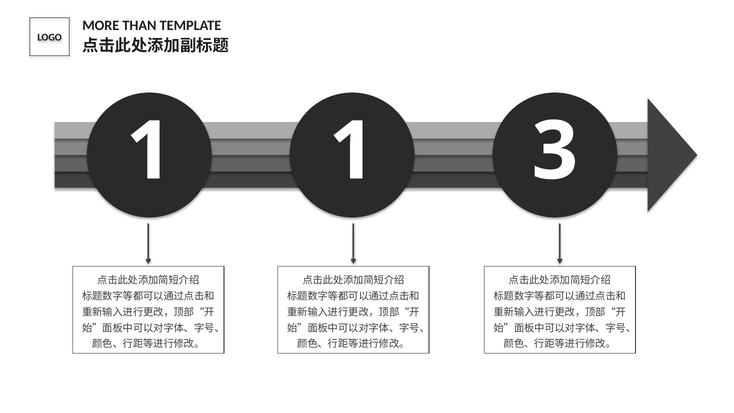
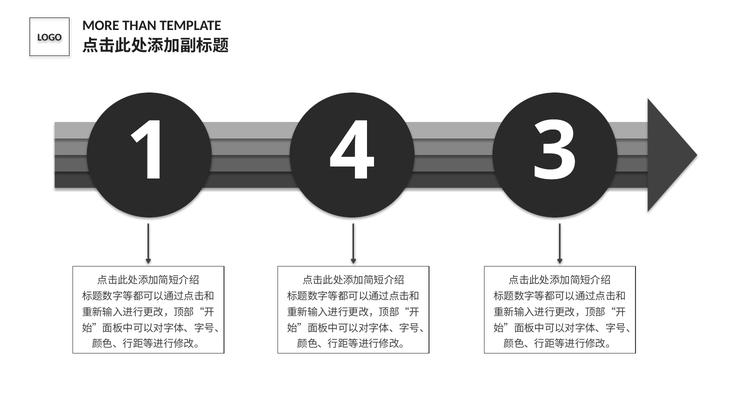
1 1: 1 -> 4
